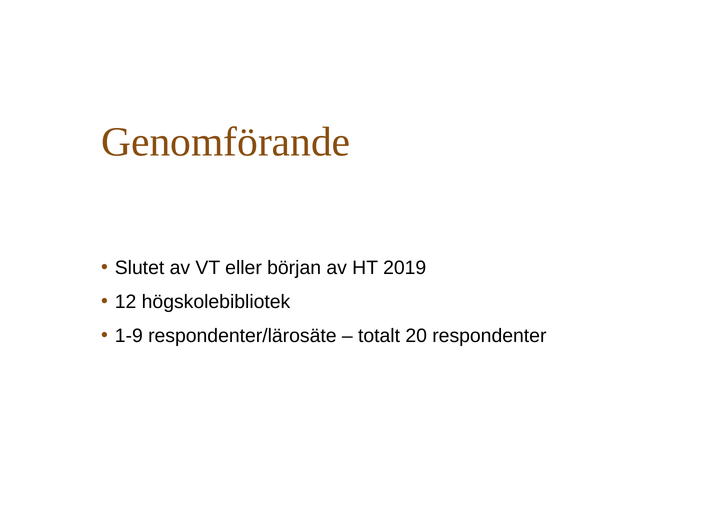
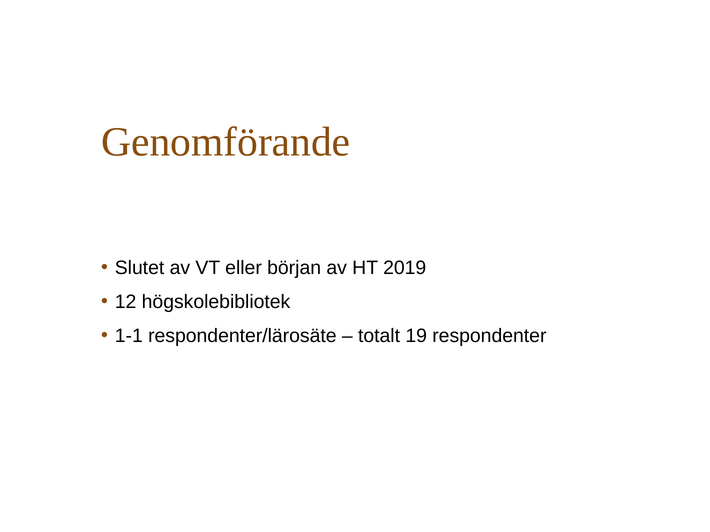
1-9: 1-9 -> 1-1
20: 20 -> 19
